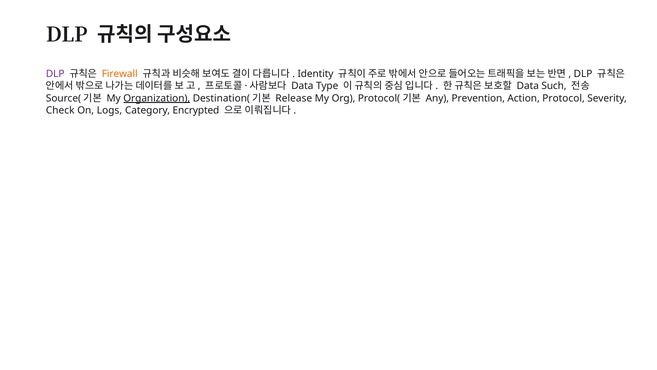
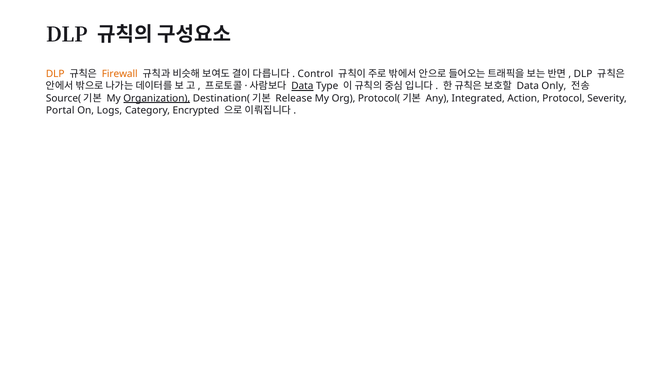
DLP at (55, 74) colour: purple -> orange
Identity: Identity -> Control
Data at (302, 86) underline: none -> present
Such: Such -> Only
Prevention: Prevention -> Integrated
Check: Check -> Portal
